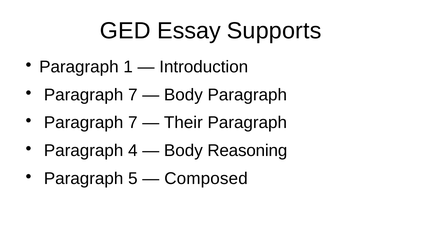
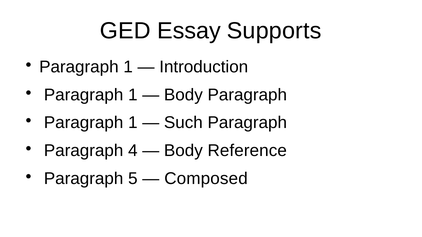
7 at (133, 95): 7 -> 1
7 at (133, 123): 7 -> 1
Their: Their -> Such
Reasoning: Reasoning -> Reference
